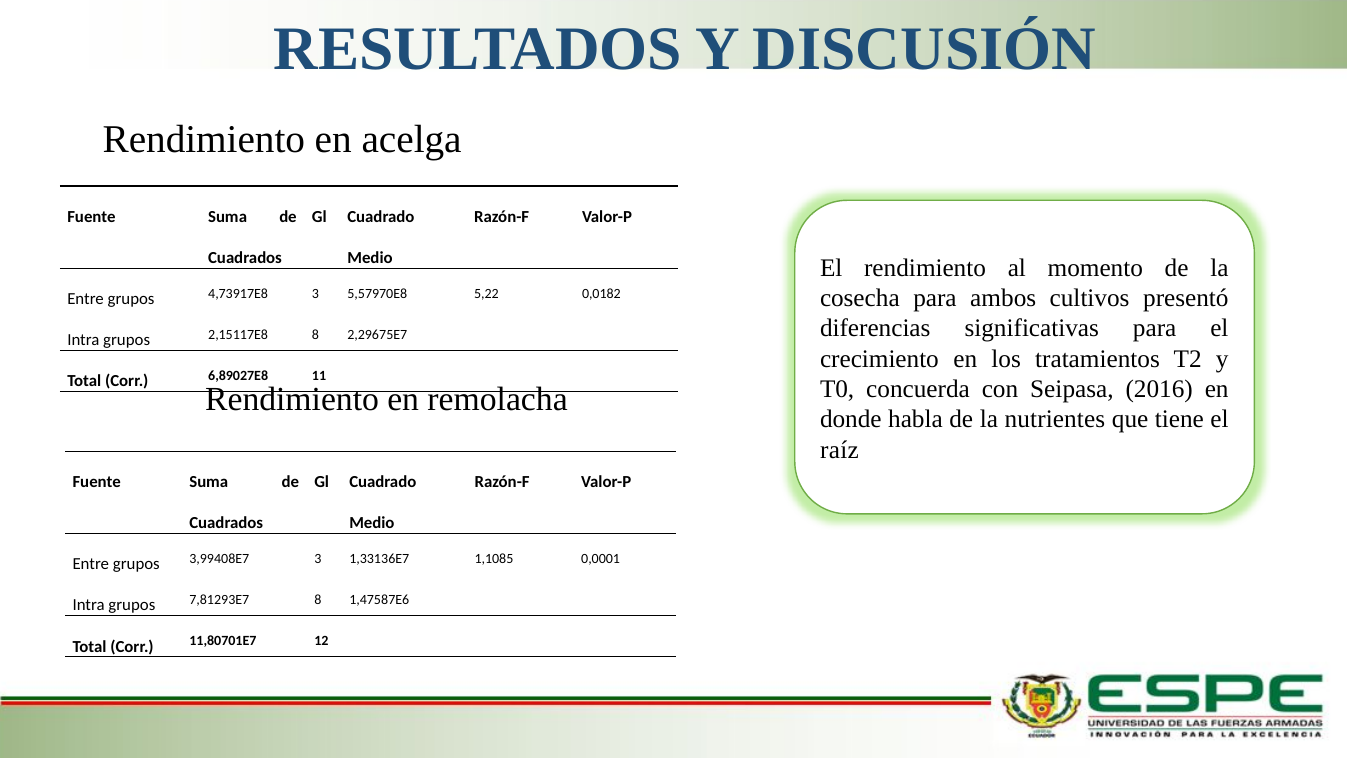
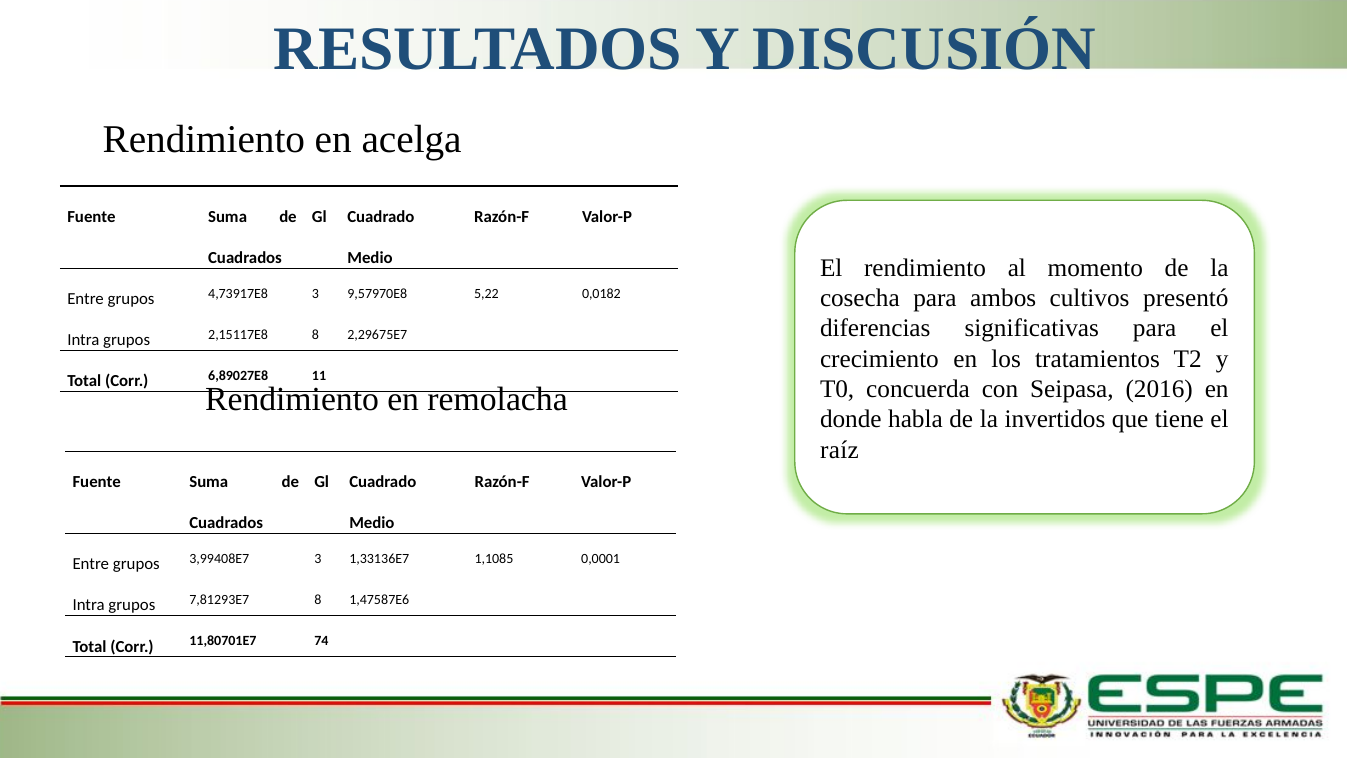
5,57970E8: 5,57970E8 -> 9,57970E8
nutrientes: nutrientes -> invertidos
12: 12 -> 74
